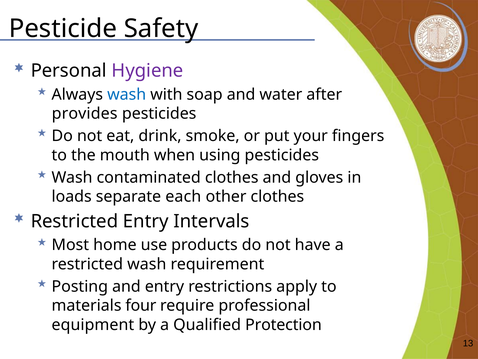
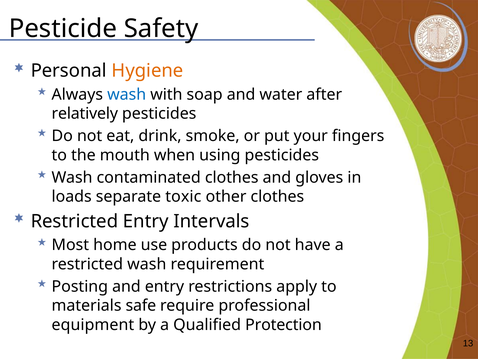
Hygiene colour: purple -> orange
provides: provides -> relatively
each: each -> toxic
four: four -> safe
